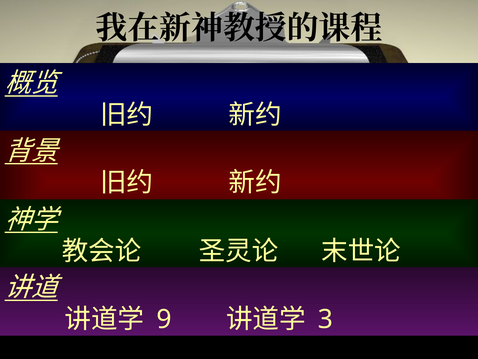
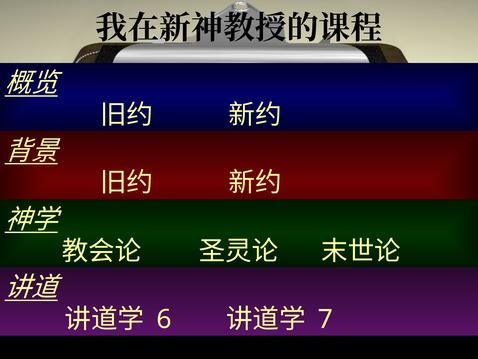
9: 9 -> 6
3: 3 -> 7
